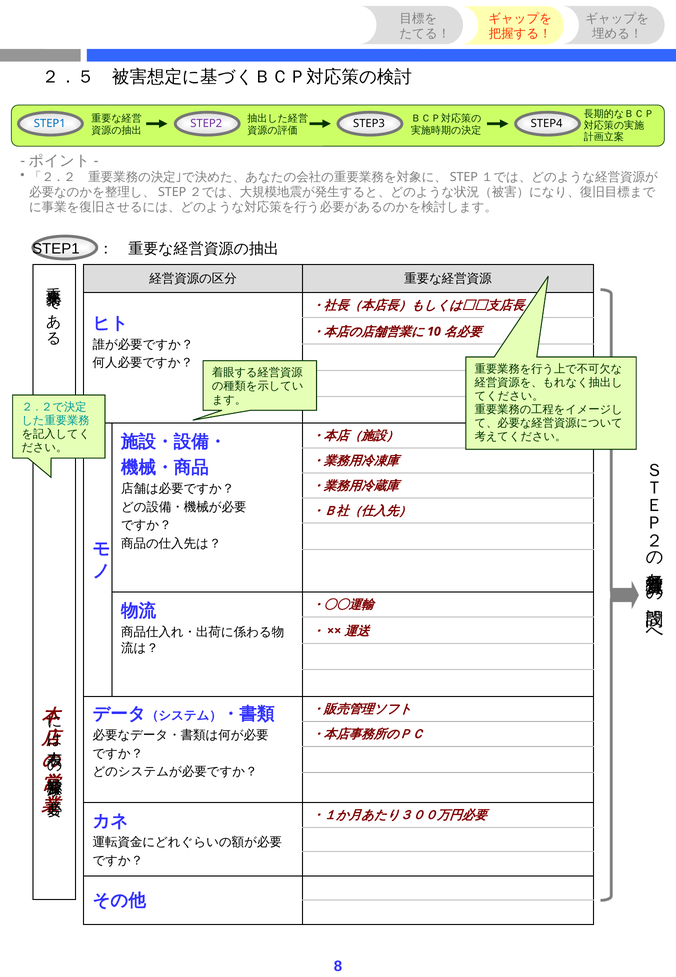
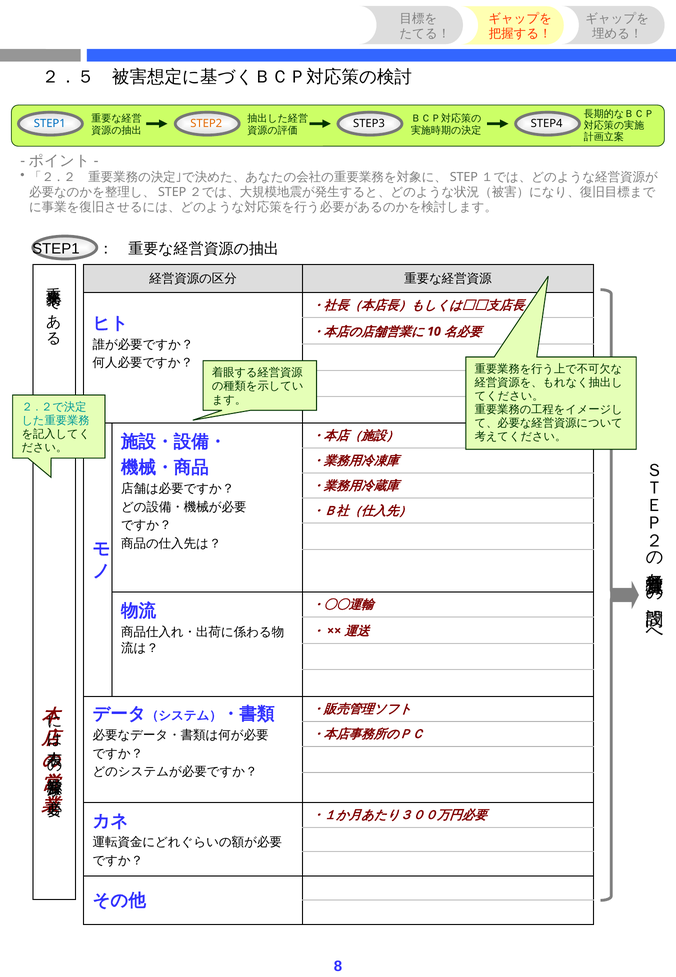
STEP2 colour: purple -> orange
